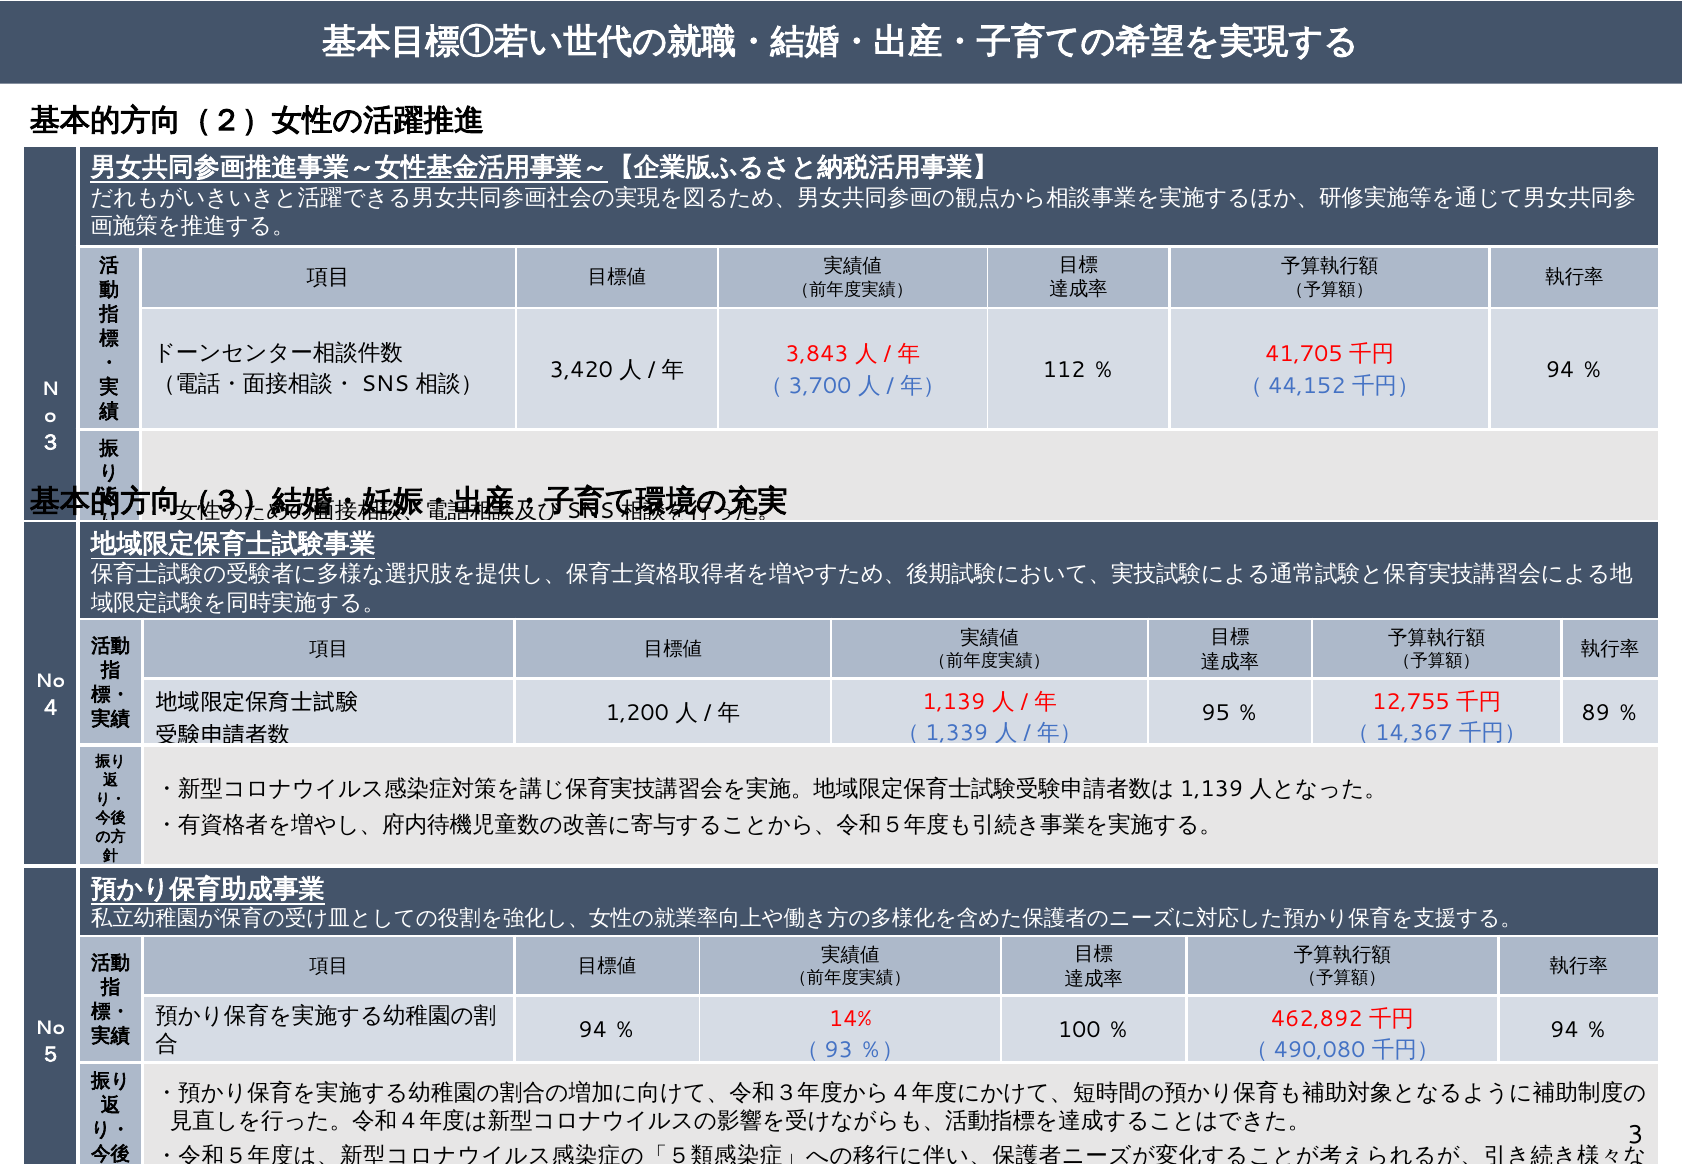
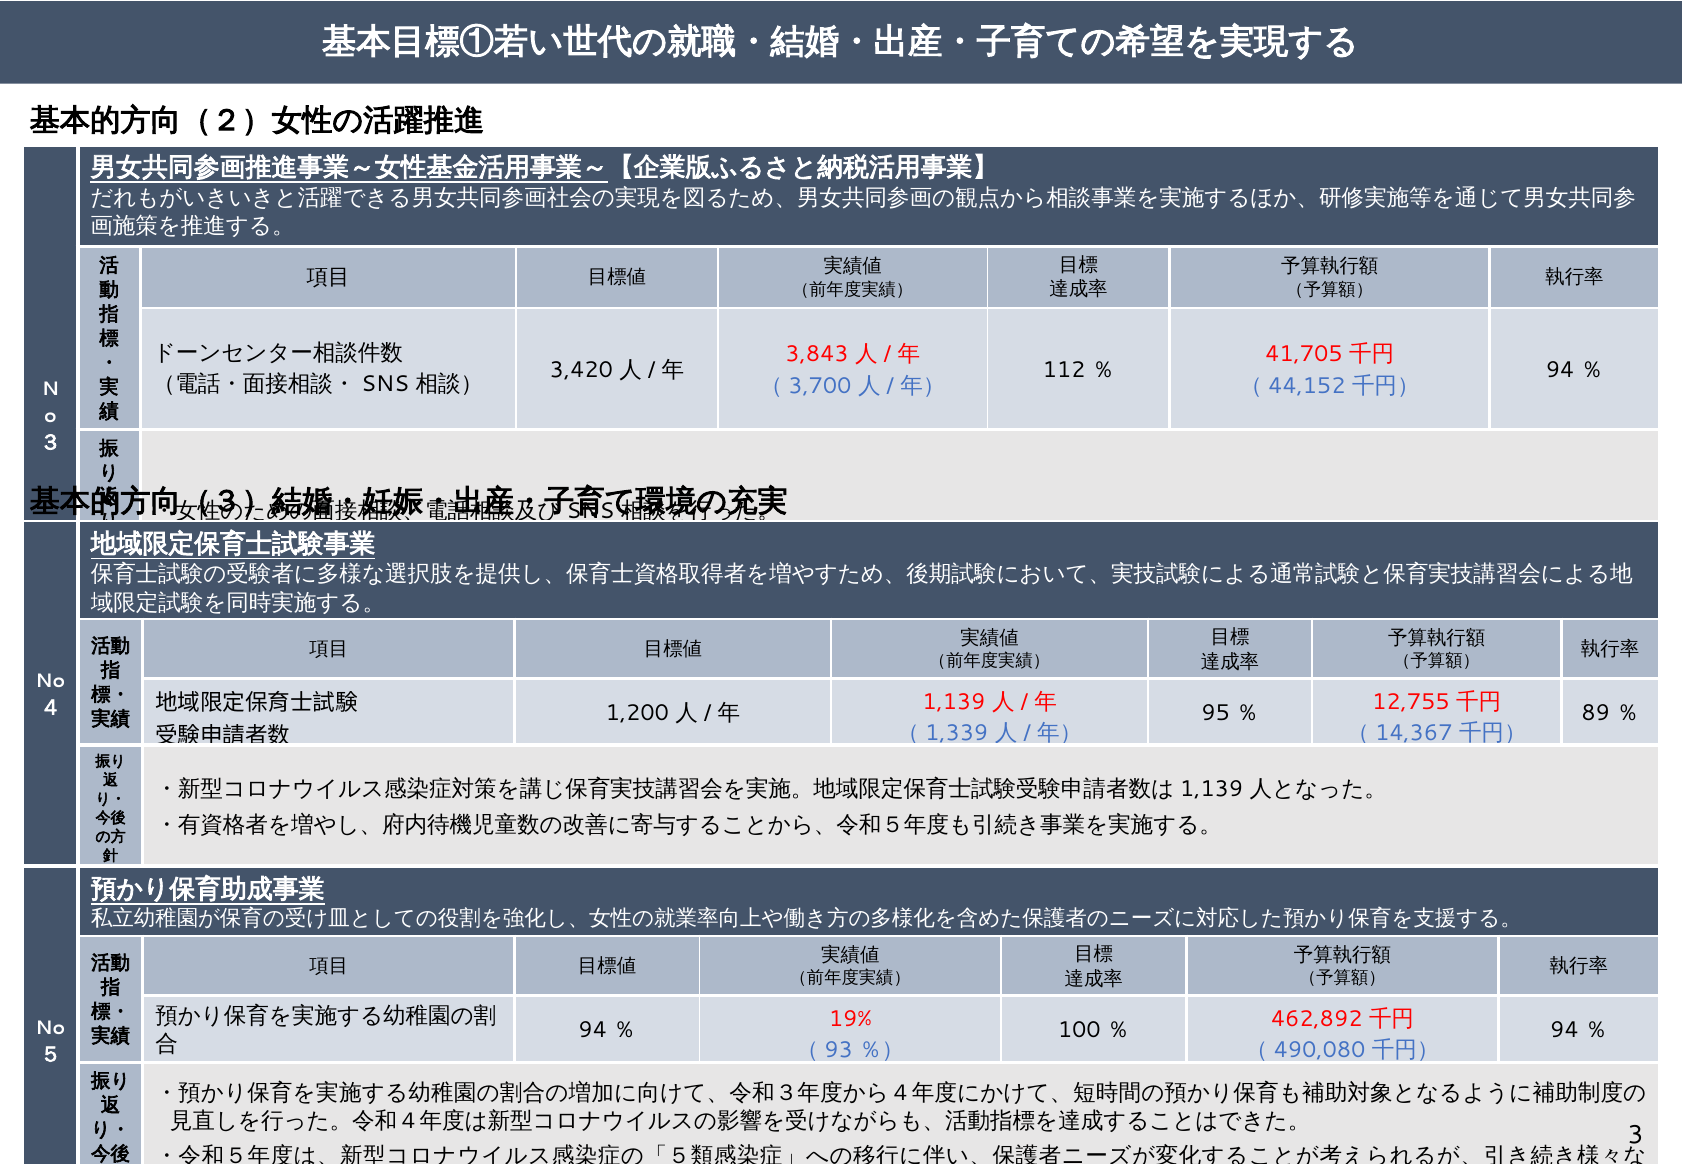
14%: 14% -> 19%
